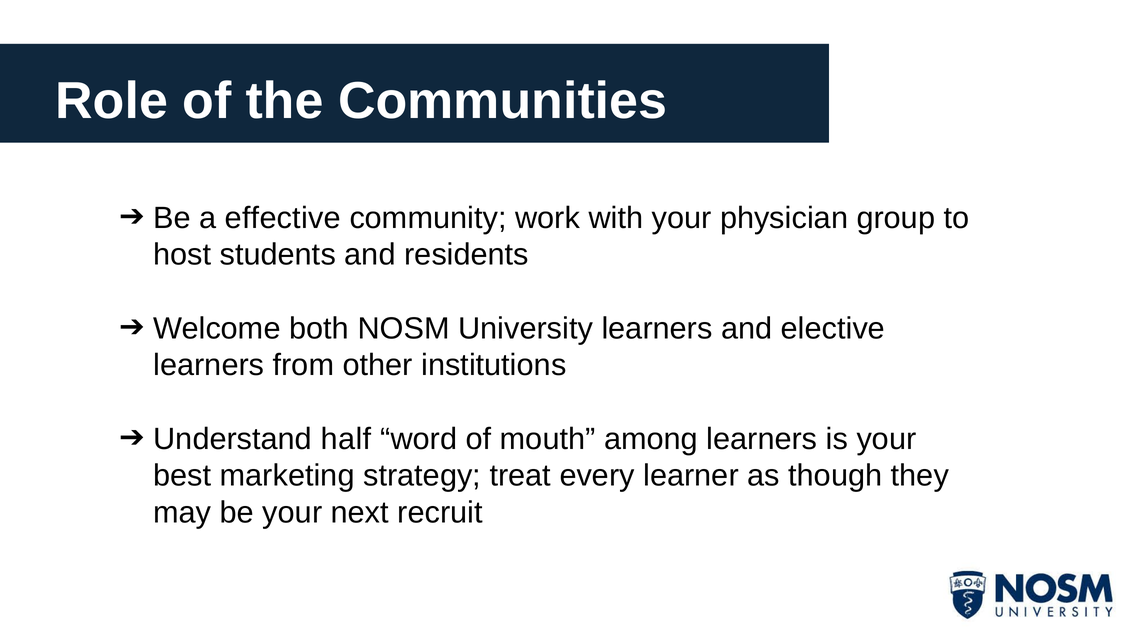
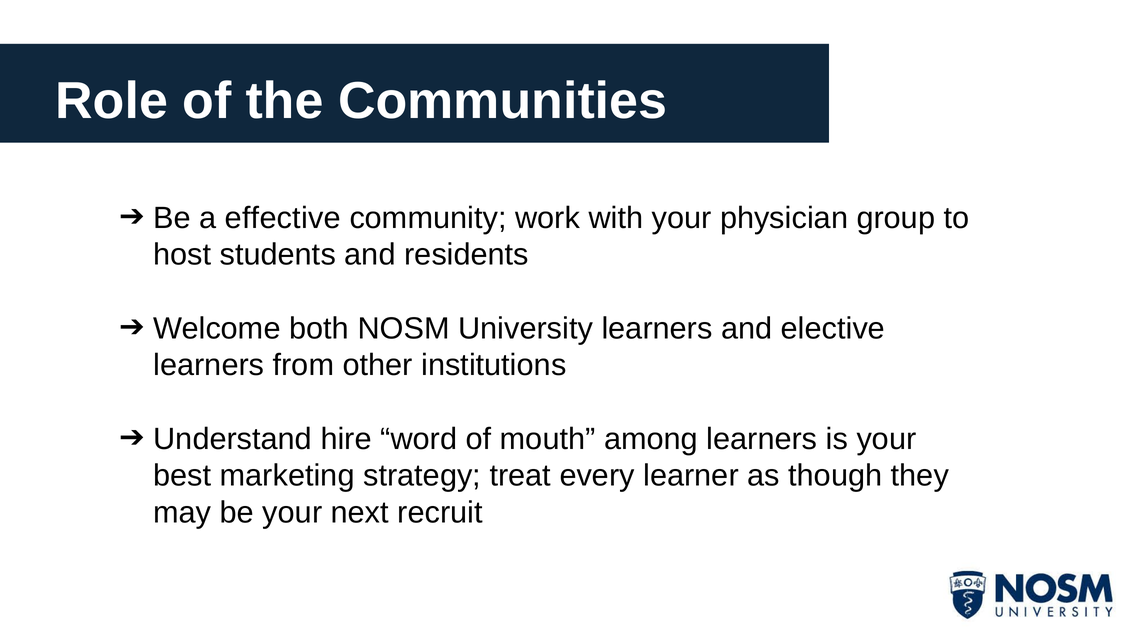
half: half -> hire
